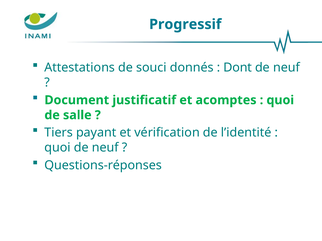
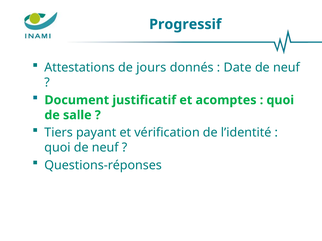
souci: souci -> jours
Dont: Dont -> Date
